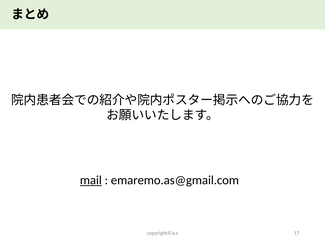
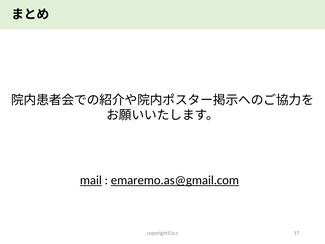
emaremo.as@gmail.com underline: none -> present
